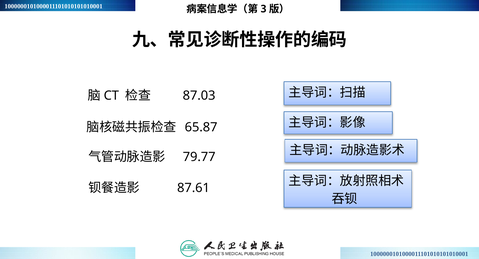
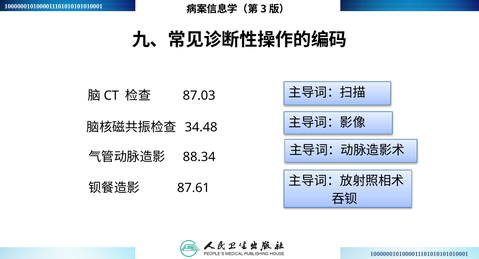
65.87: 65.87 -> 34.48
79.77: 79.77 -> 88.34
